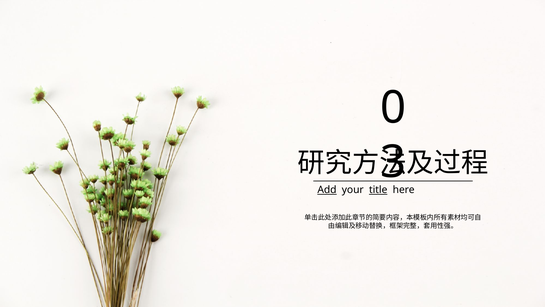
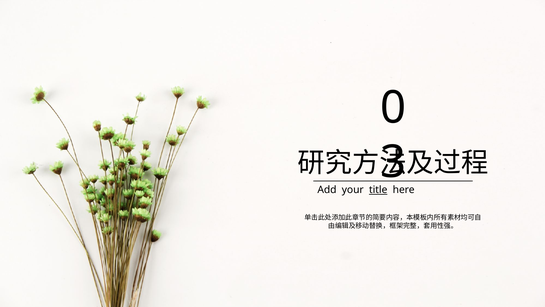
Add underline: present -> none
